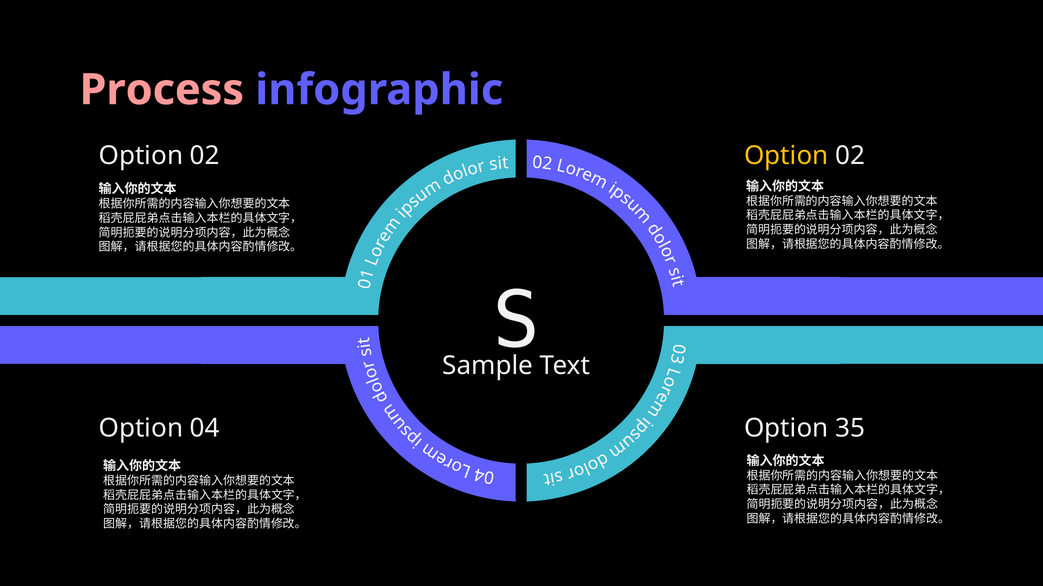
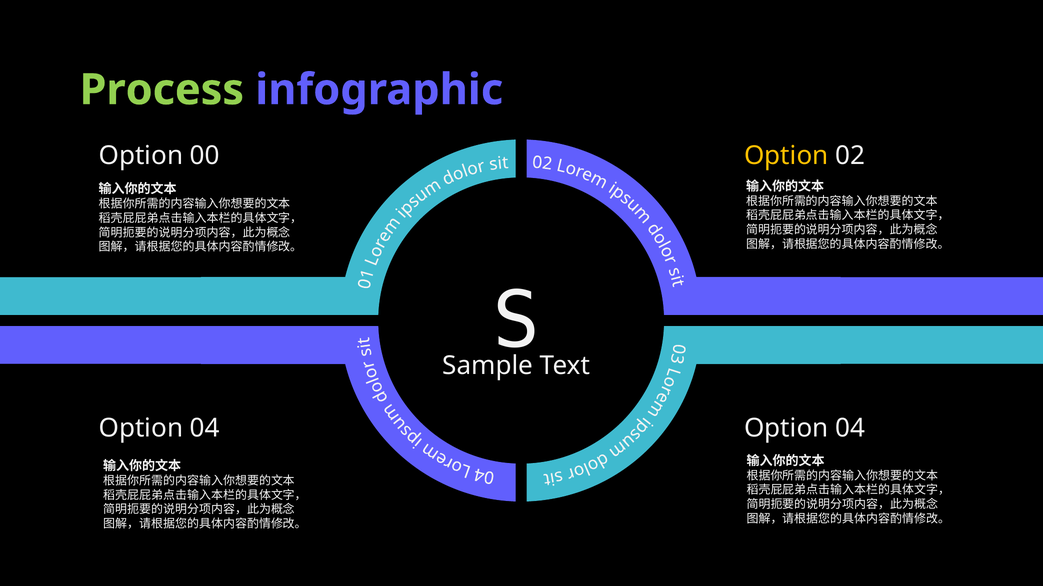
Process colour: pink -> light green
02 at (205, 156): 02 -> 00
35 at (850, 429): 35 -> 04
